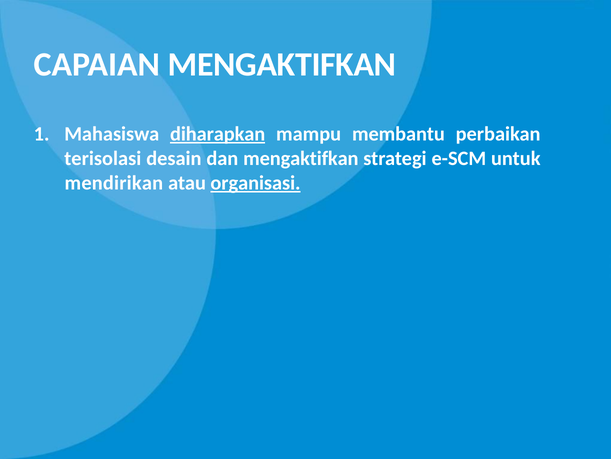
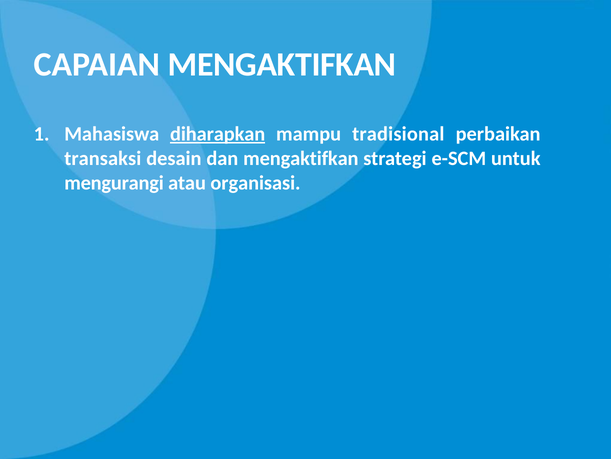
membantu: membantu -> tradisional
terisolasi: terisolasi -> transaksi
mendirikan: mendirikan -> mengurangi
organisasi underline: present -> none
